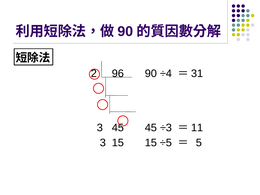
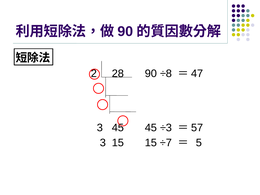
96: 96 -> 28
÷4: ÷4 -> ÷8
31: 31 -> 47
11: 11 -> 57
÷5: ÷5 -> ÷7
